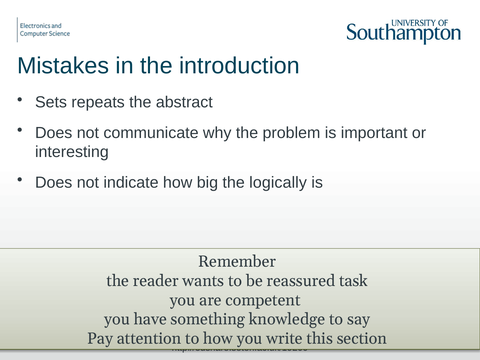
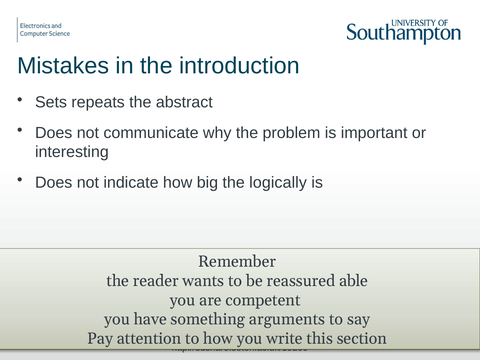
task: task -> able
knowledge: knowledge -> arguments
